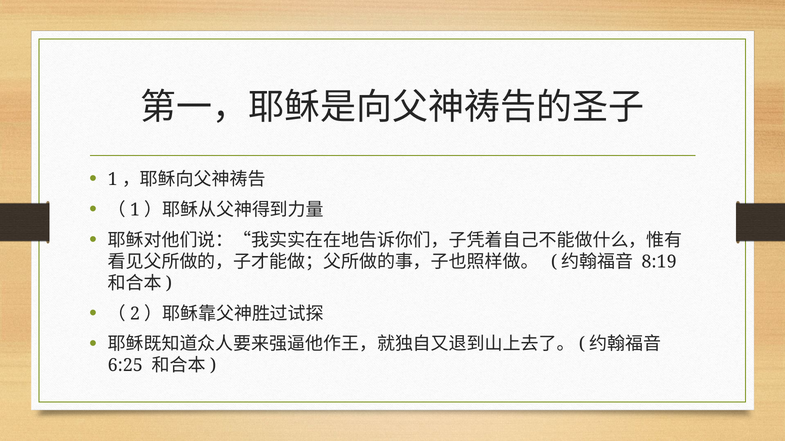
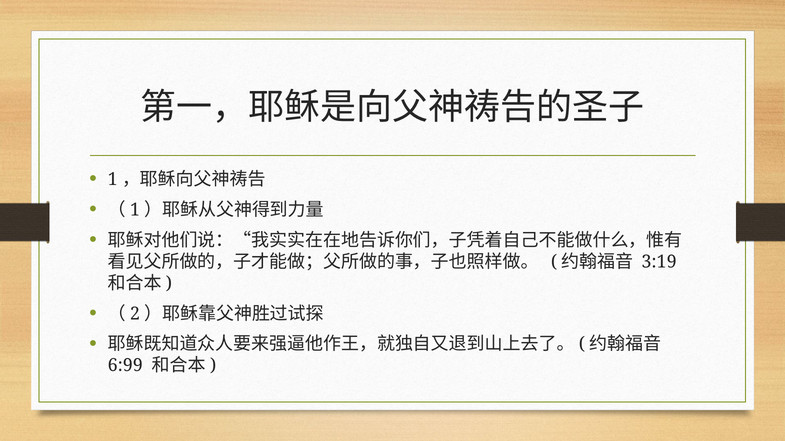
8:19: 8:19 -> 3:19
6:25: 6:25 -> 6:99
